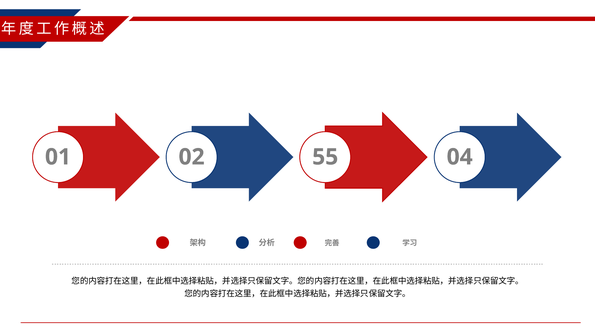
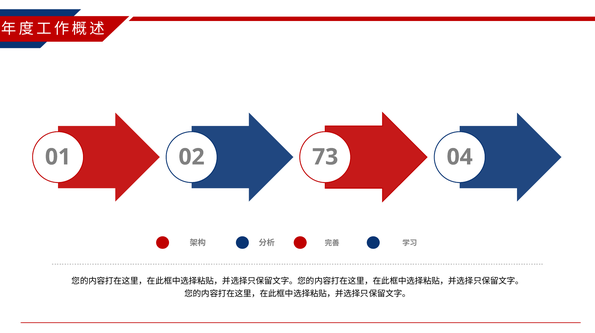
55: 55 -> 73
